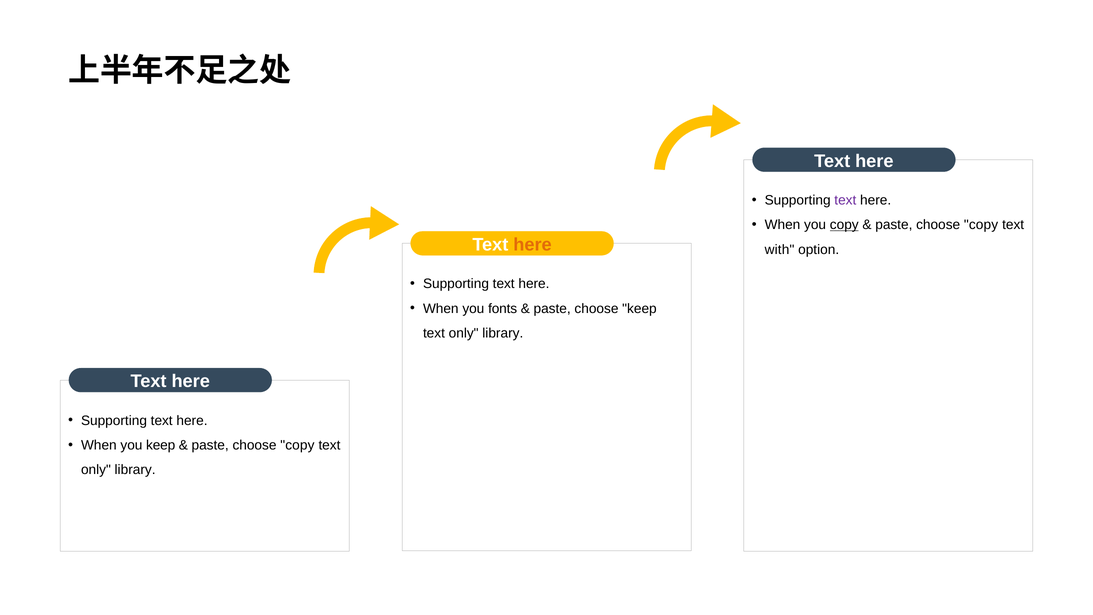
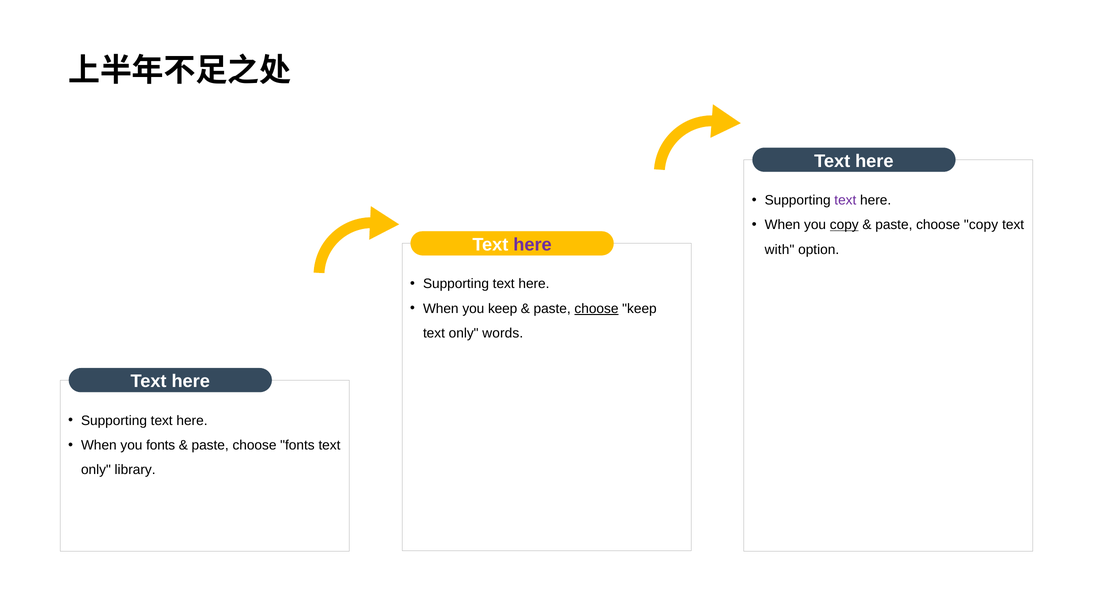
here at (533, 244) colour: orange -> purple
you fonts: fonts -> keep
choose at (596, 308) underline: none -> present
library at (503, 333): library -> words
you keep: keep -> fonts
copy at (297, 445): copy -> fonts
